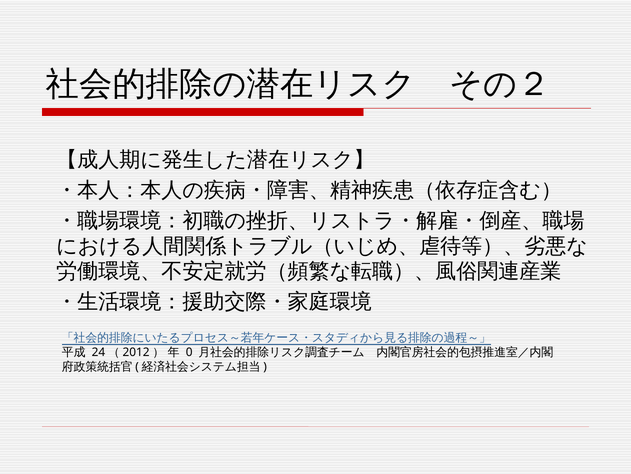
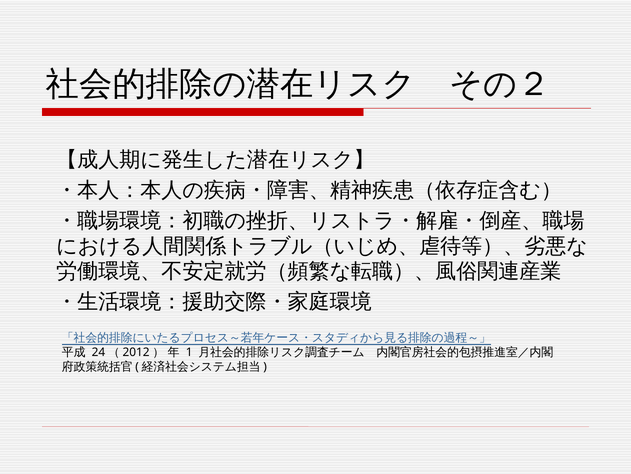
0: 0 -> 1
